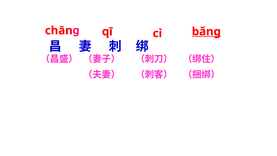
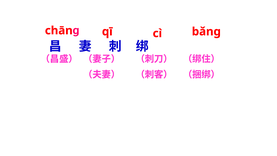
bǎnɡ underline: present -> none
